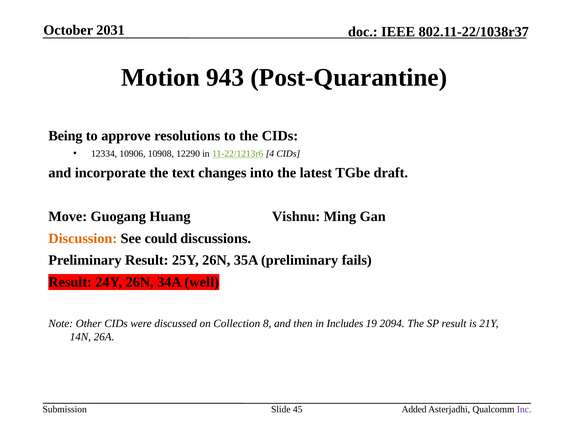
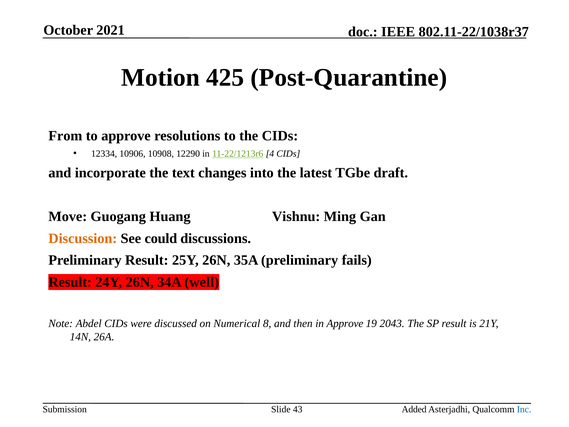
2031: 2031 -> 2021
943: 943 -> 425
Being: Being -> From
Other: Other -> Abdel
Collection: Collection -> Numerical
in Includes: Includes -> Approve
2094: 2094 -> 2043
45: 45 -> 43
Inc colour: purple -> blue
